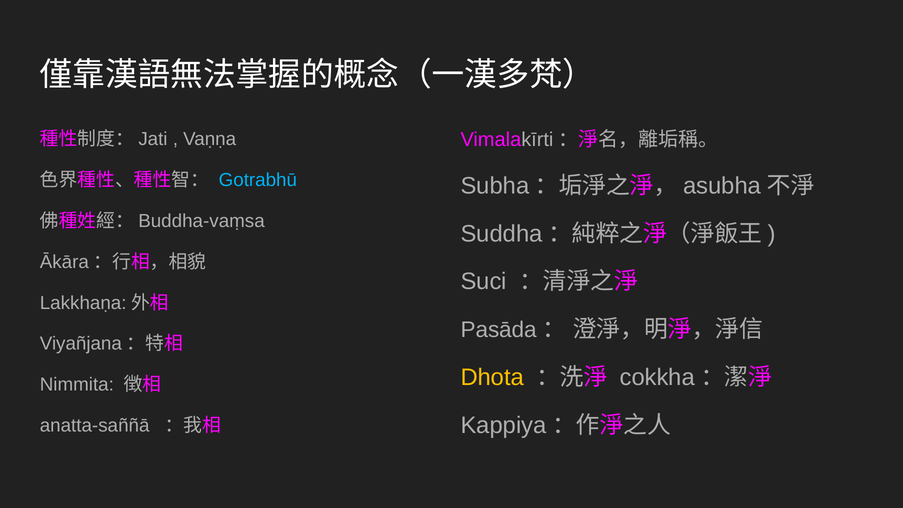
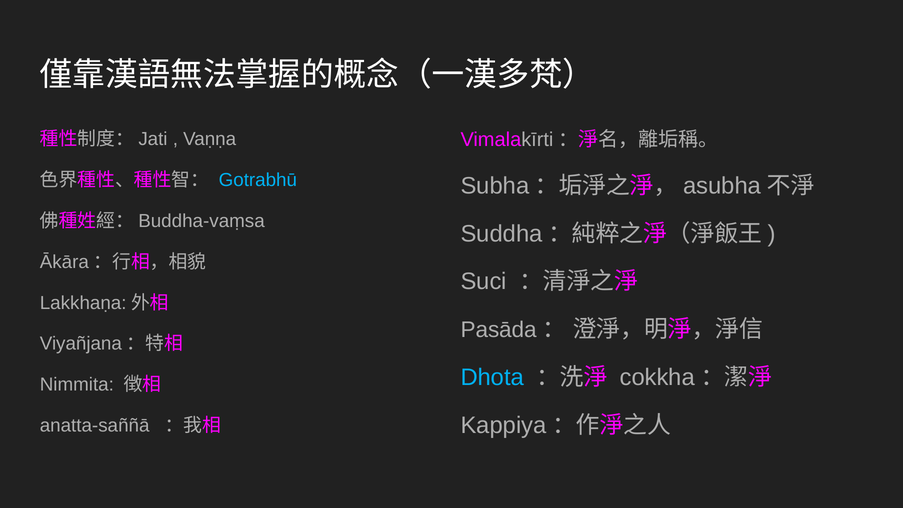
Dhota colour: yellow -> light blue
